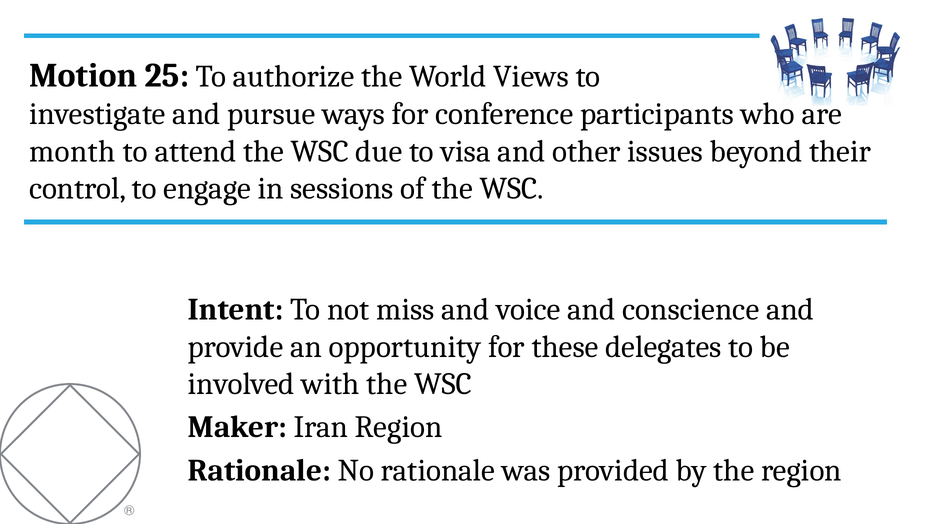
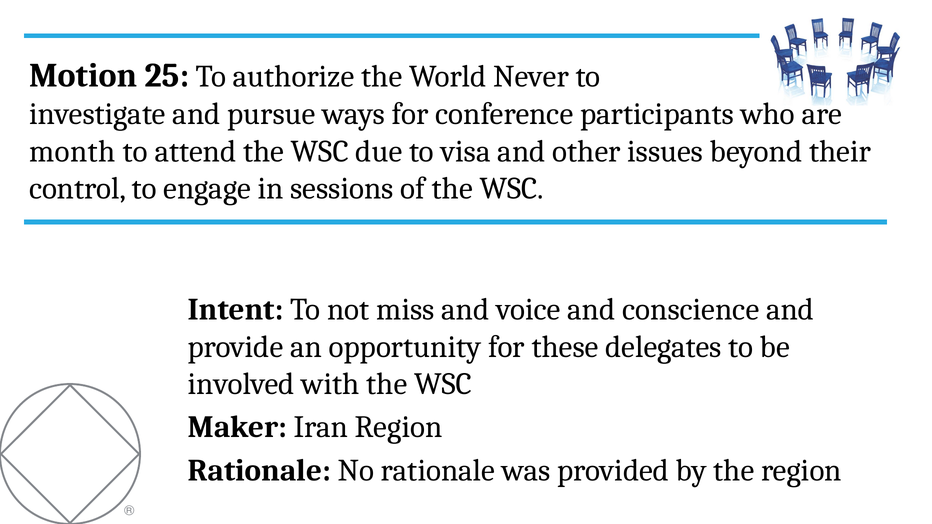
Views: Views -> Never
